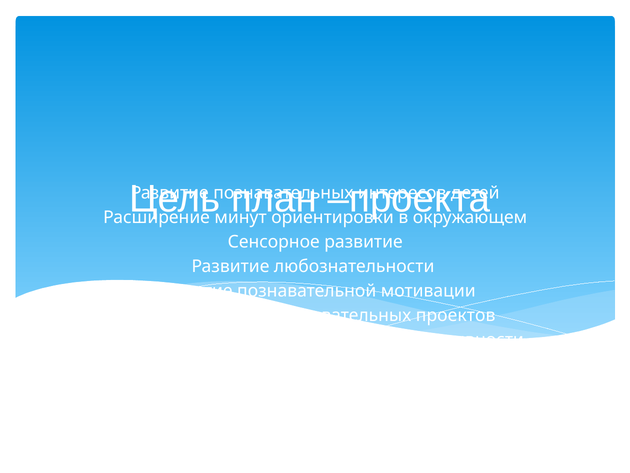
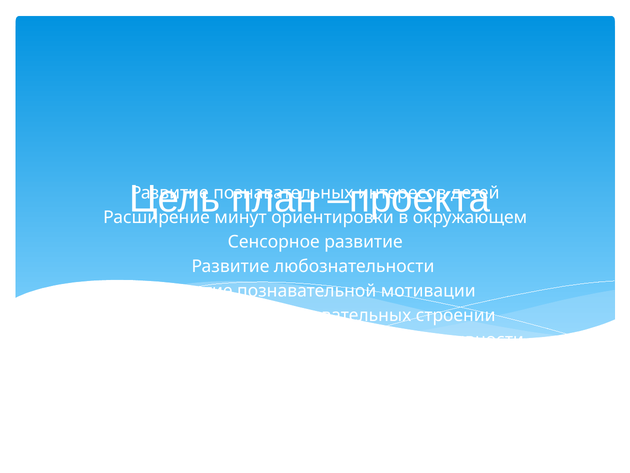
проектов: проектов -> строении
